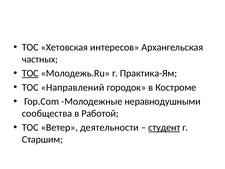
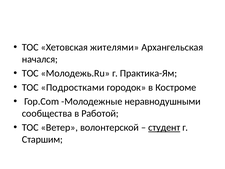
интересов: интересов -> жителями
частных: частных -> начался
ТОС at (30, 73) underline: present -> none
Направлений: Направлений -> Подростками
деятельности: деятельности -> волонтерской
